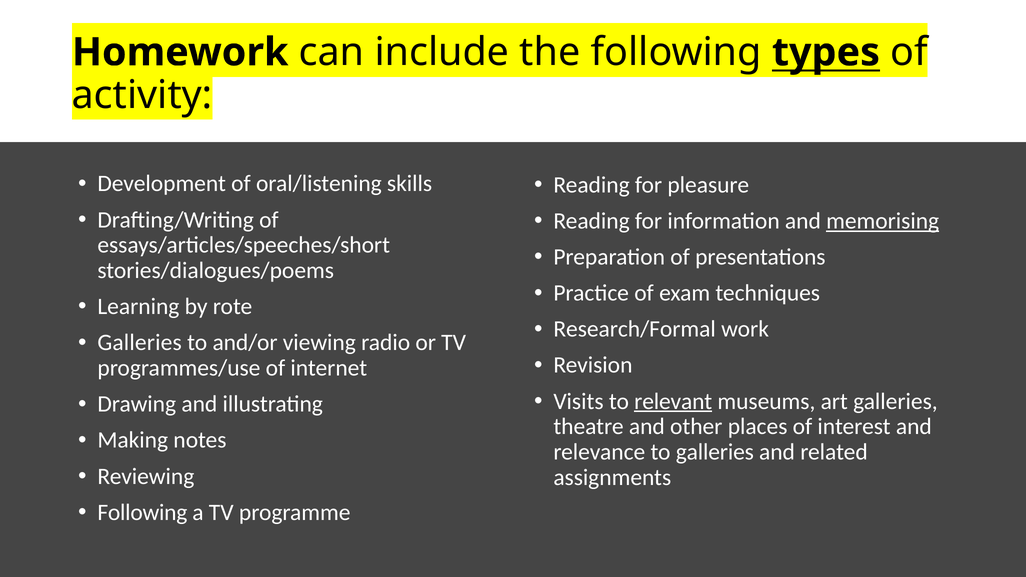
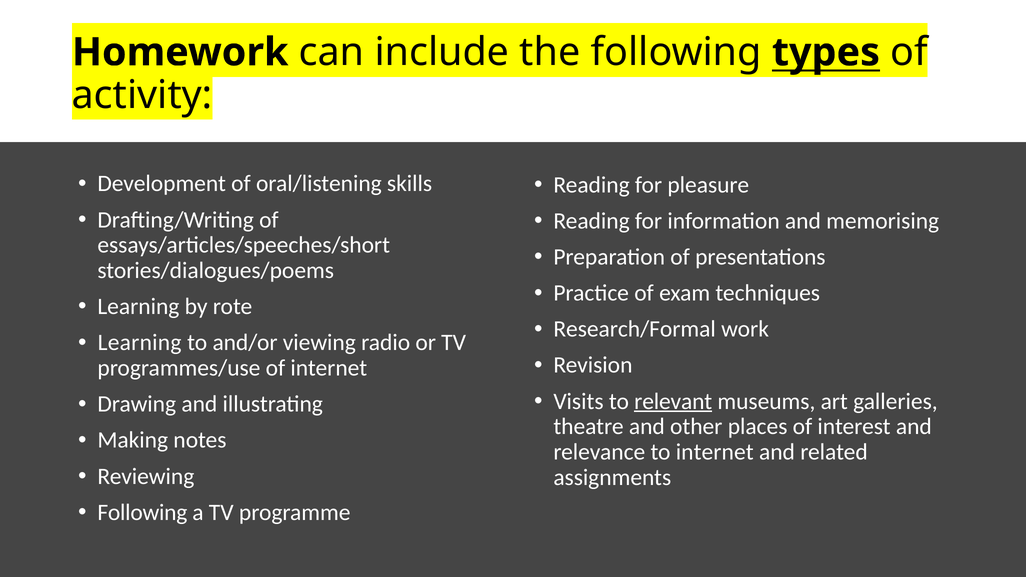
memorising underline: present -> none
Galleries at (140, 343): Galleries -> Learning
to galleries: galleries -> internet
